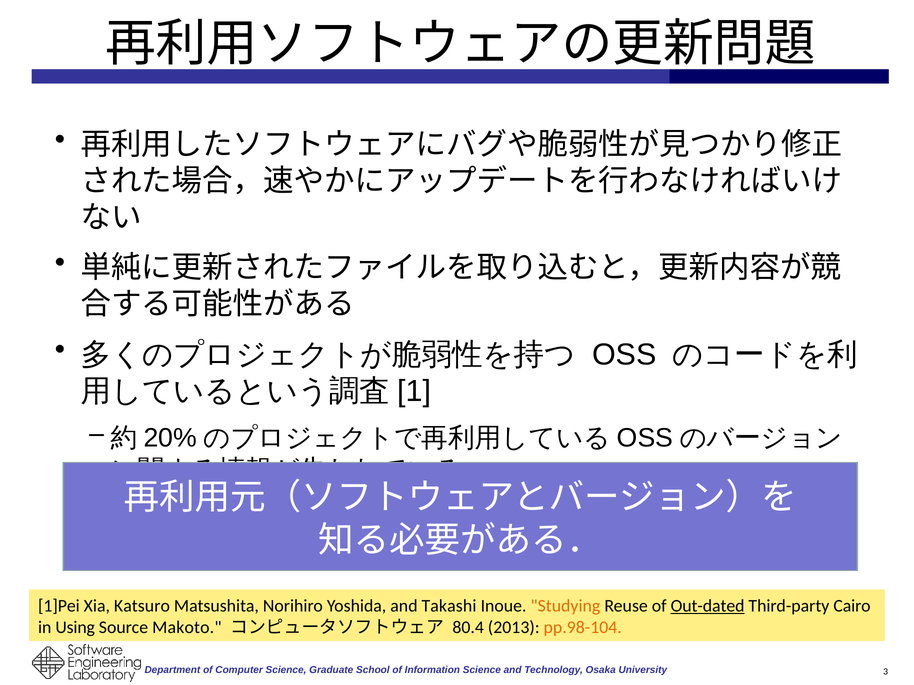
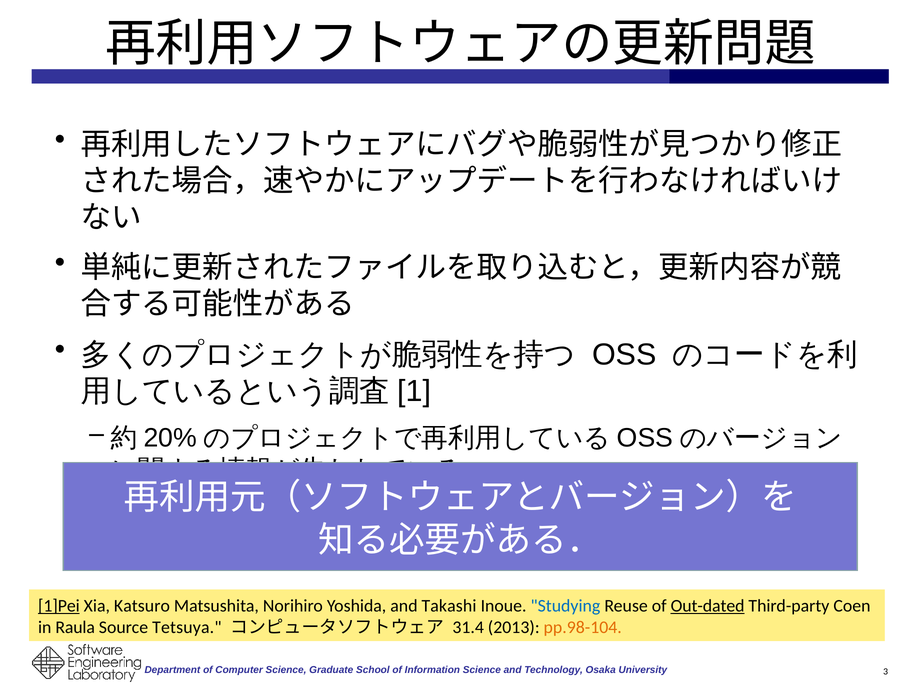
1]Pei underline: none -> present
Studying colour: orange -> blue
Cairo: Cairo -> Coen
Using: Using -> Raula
Makoto: Makoto -> Tetsuya
80.4: 80.4 -> 31.4
